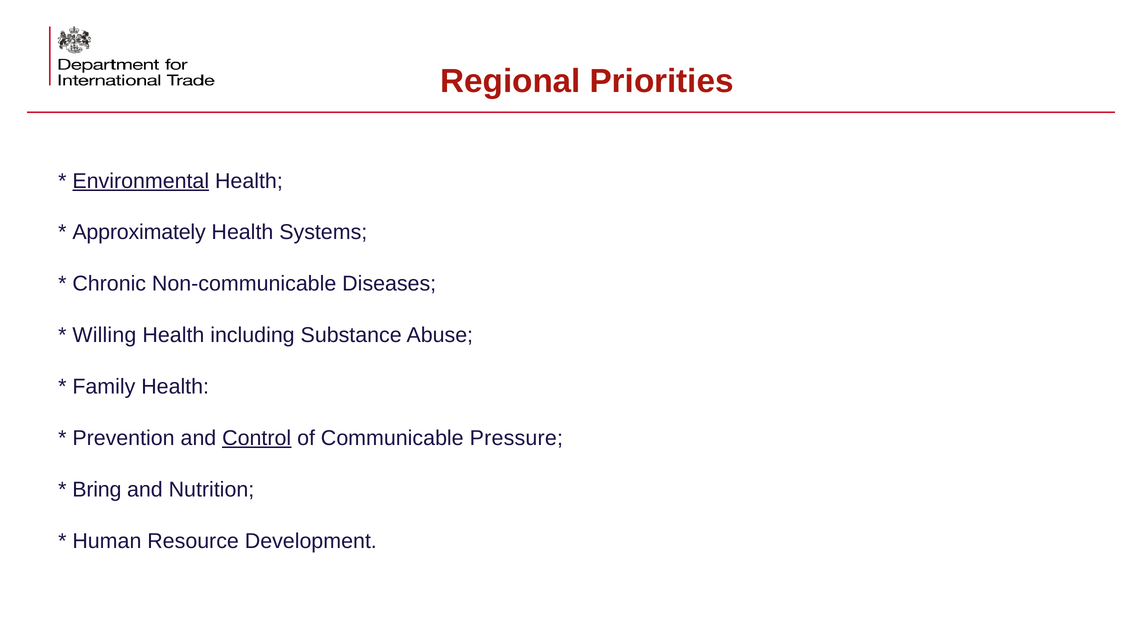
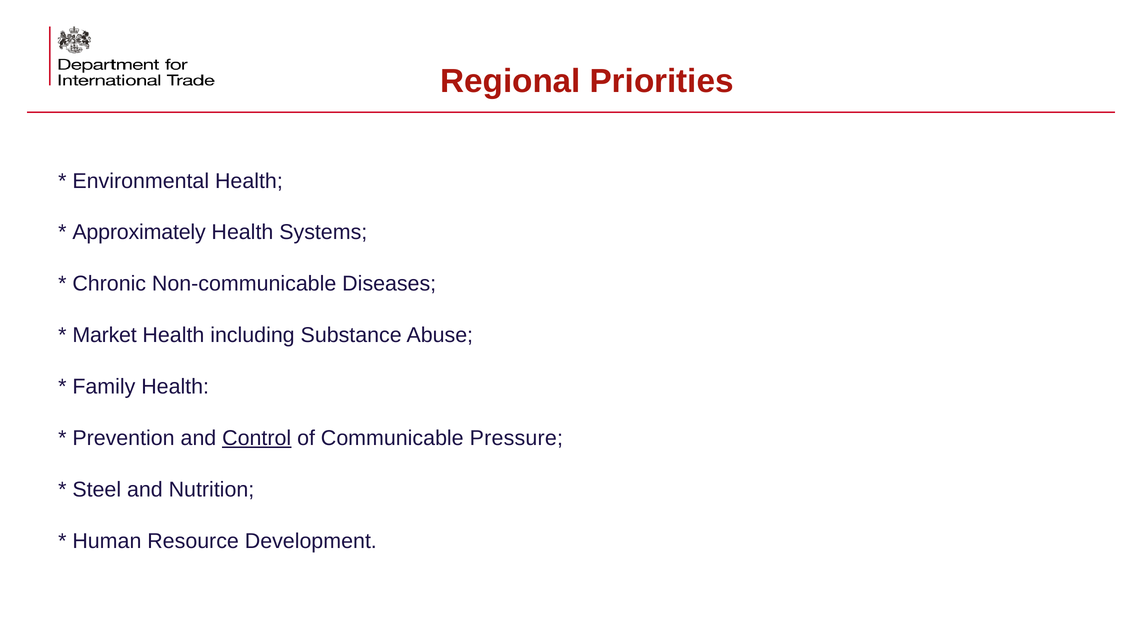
Environmental underline: present -> none
Willing: Willing -> Market
Bring: Bring -> Steel
